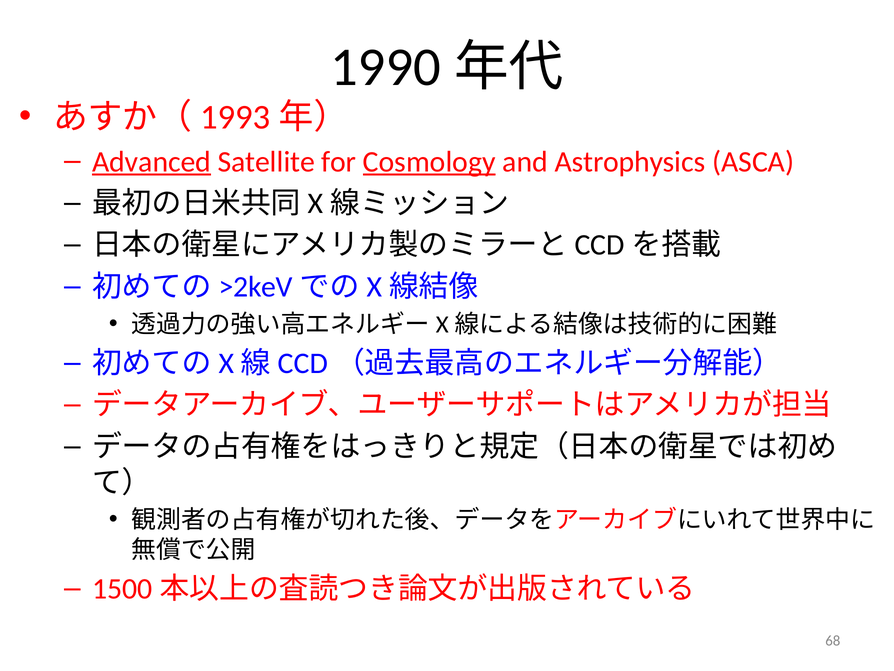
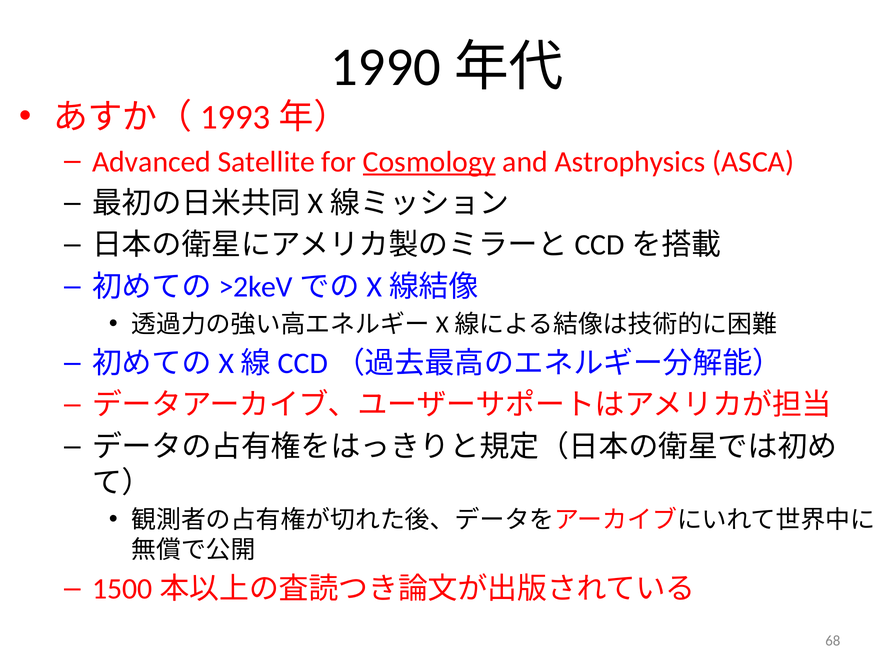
Advanced underline: present -> none
